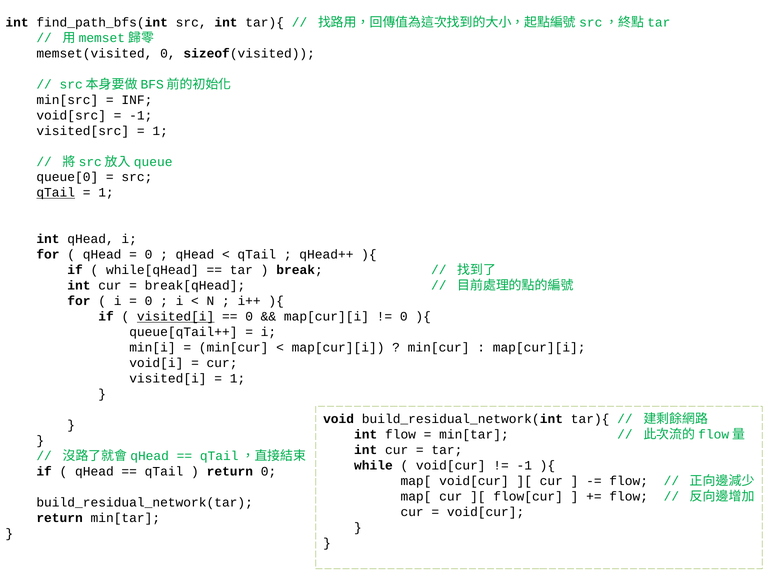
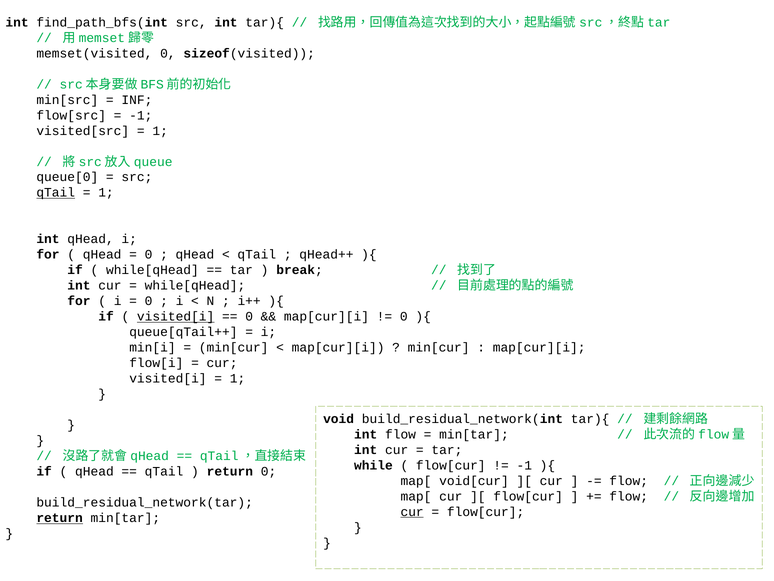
void[src: void[src -> flow[src
break[qHead at (195, 285): break[qHead -> while[qHead
void[i: void[i -> flow[i
void[cur at (451, 465): void[cur -> flow[cur
cur at (412, 511) underline: none -> present
void[cur at (486, 511): void[cur -> flow[cur
return at (60, 518) underline: none -> present
